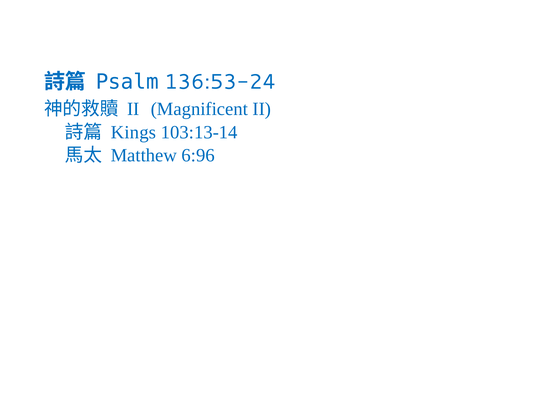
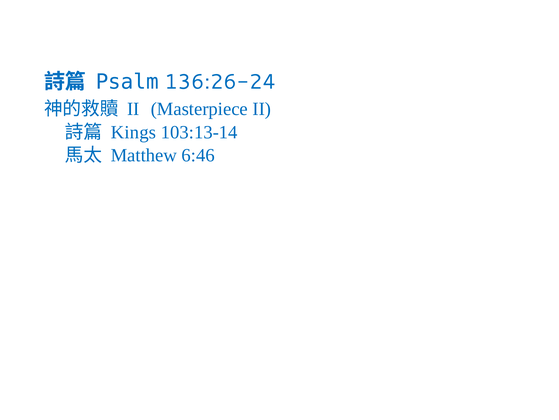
136:53-24: 136:53-24 -> 136:26-24
Magnificent: Magnificent -> Masterpiece
6:96: 6:96 -> 6:46
